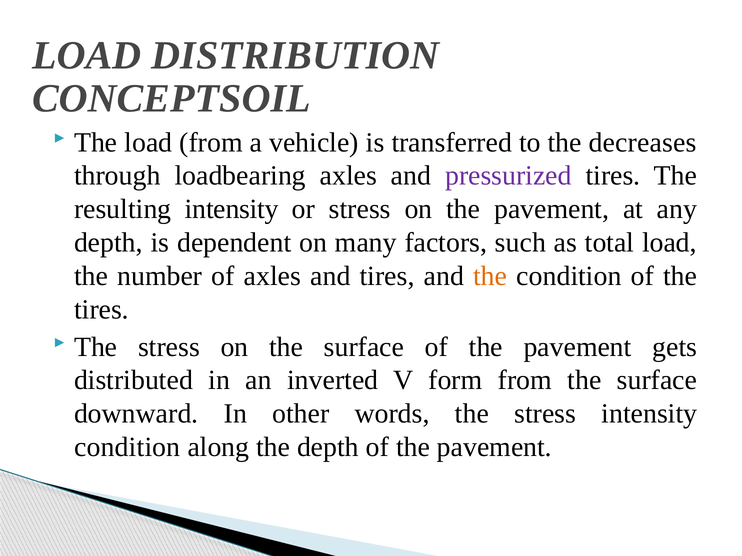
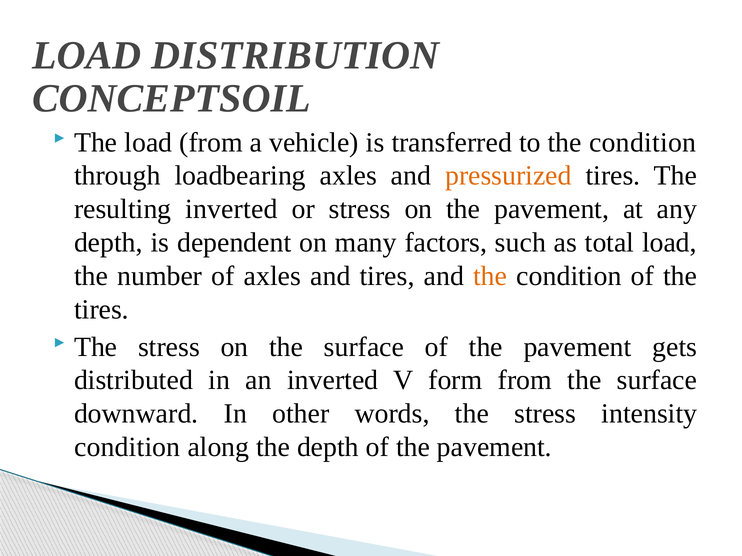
to the decreases: decreases -> condition
pressurized colour: purple -> orange
resulting intensity: intensity -> inverted
